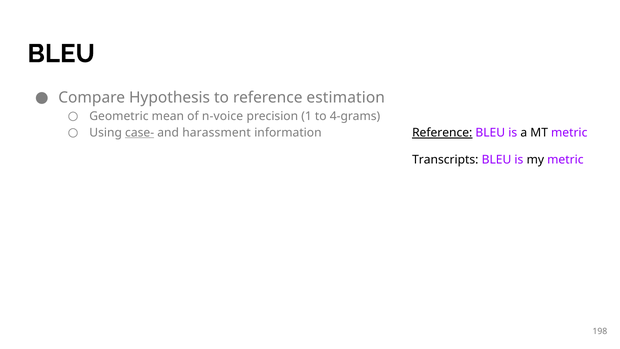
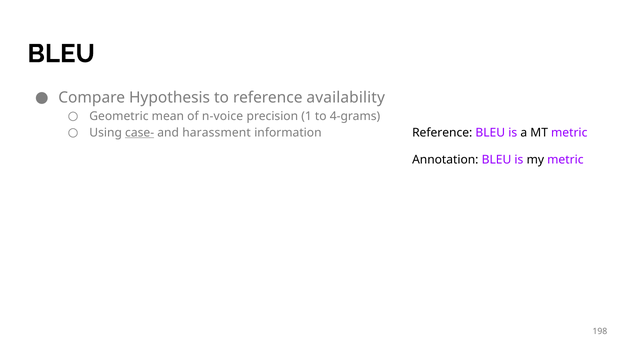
estimation: estimation -> availability
Reference at (442, 133) underline: present -> none
Transcripts: Transcripts -> Annotation
